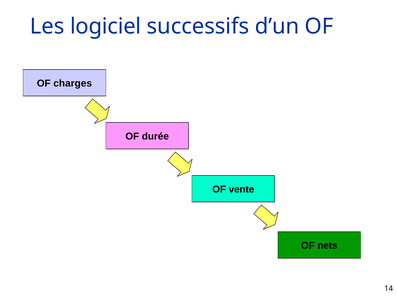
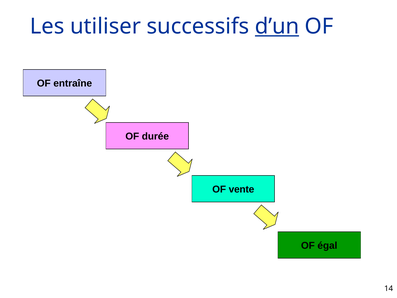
logiciel: logiciel -> utiliser
d’un underline: none -> present
charges: charges -> entraîne
nets: nets -> égal
